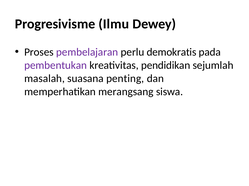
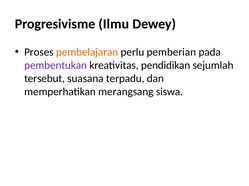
pembelajaran colour: purple -> orange
demokratis: demokratis -> pemberian
masalah: masalah -> tersebut
penting: penting -> terpadu
